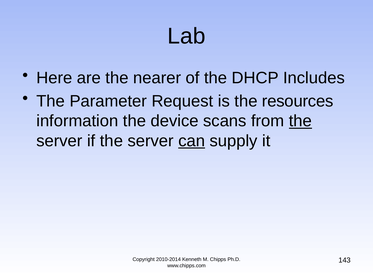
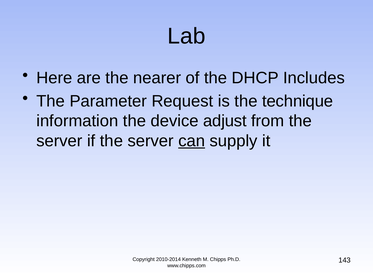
resources: resources -> technique
scans: scans -> adjust
the at (300, 121) underline: present -> none
